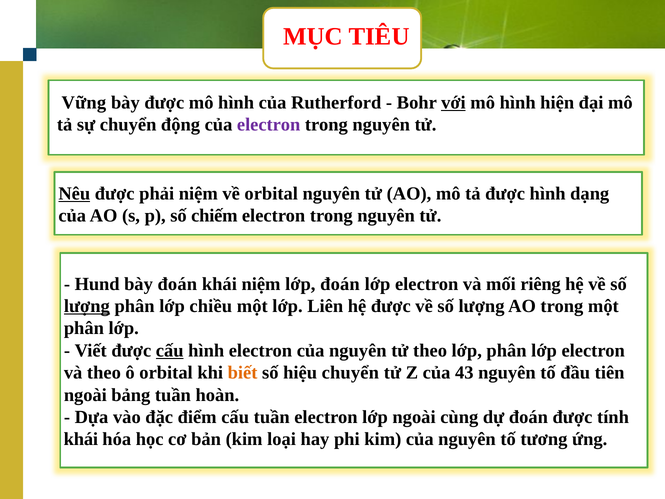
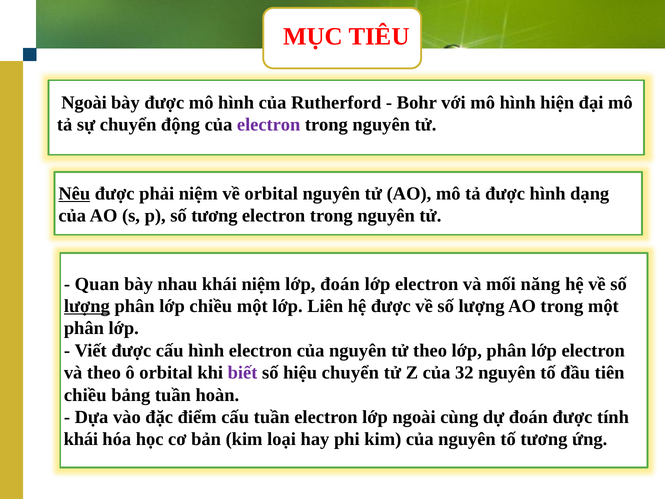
Vững at (84, 103): Vững -> Ngoài
với underline: present -> none
số chiếm: chiếm -> tương
Hund: Hund -> Quan
bày đoán: đoán -> nhau
riêng: riêng -> năng
cấu at (170, 350) underline: present -> none
biết colour: orange -> purple
43: 43 -> 32
ngoài at (85, 395): ngoài -> chiều
